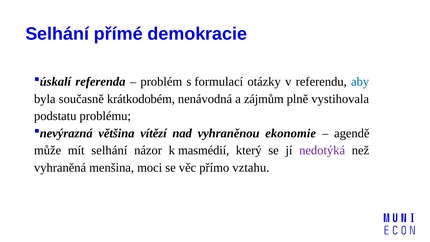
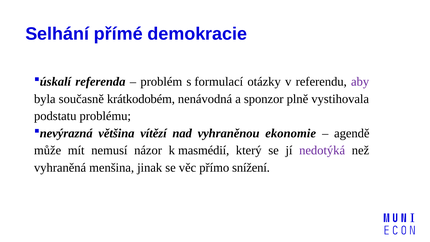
aby colour: blue -> purple
zájmům: zájmům -> sponzor
mít selhání: selhání -> nemusí
moci: moci -> jinak
vztahu: vztahu -> snížení
